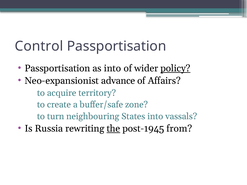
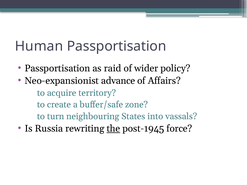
Control: Control -> Human
as into: into -> raid
policy underline: present -> none
from: from -> force
